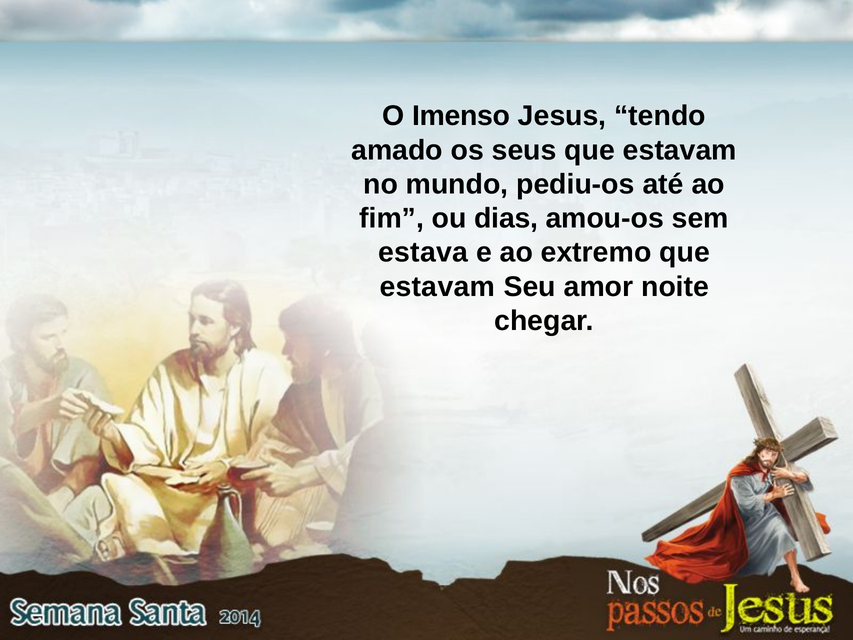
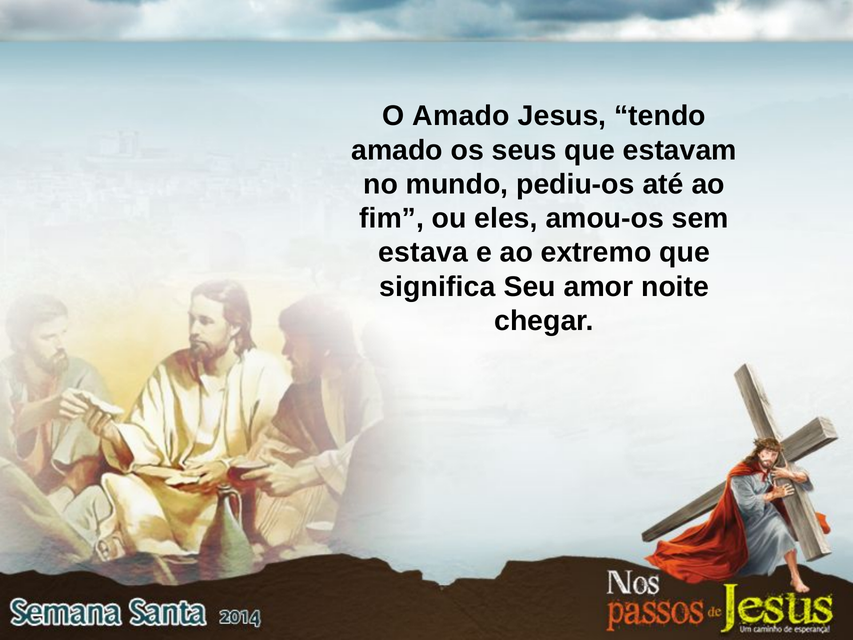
O Imenso: Imenso -> Amado
dias: dias -> eles
estavam at (437, 287): estavam -> significa
